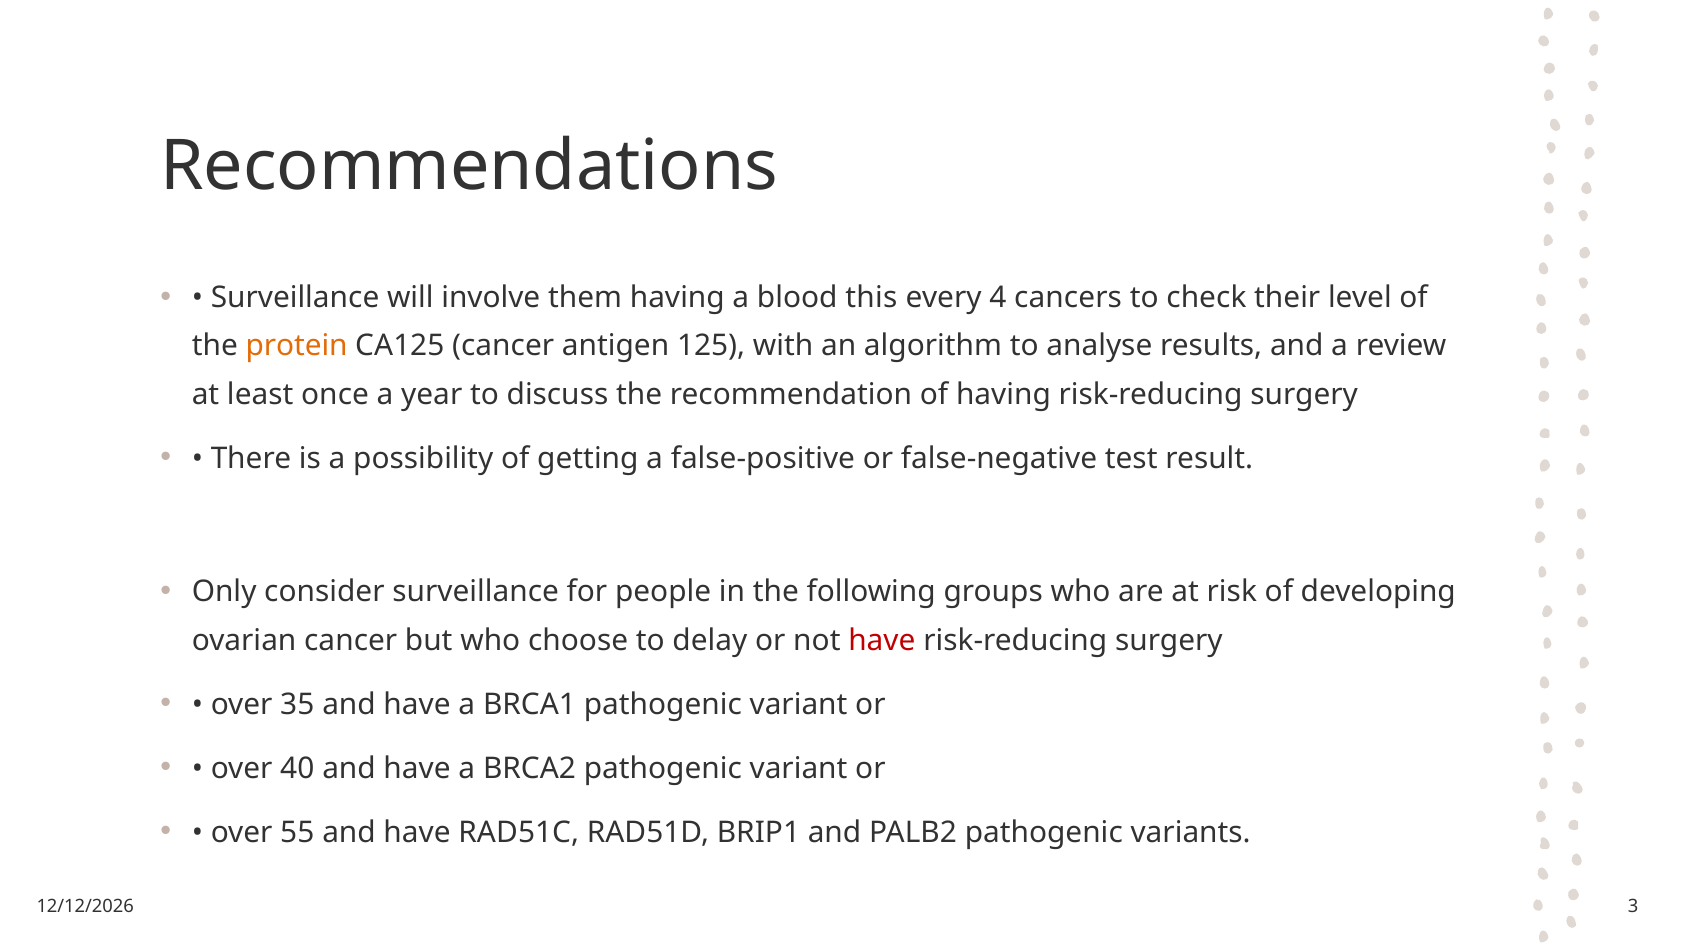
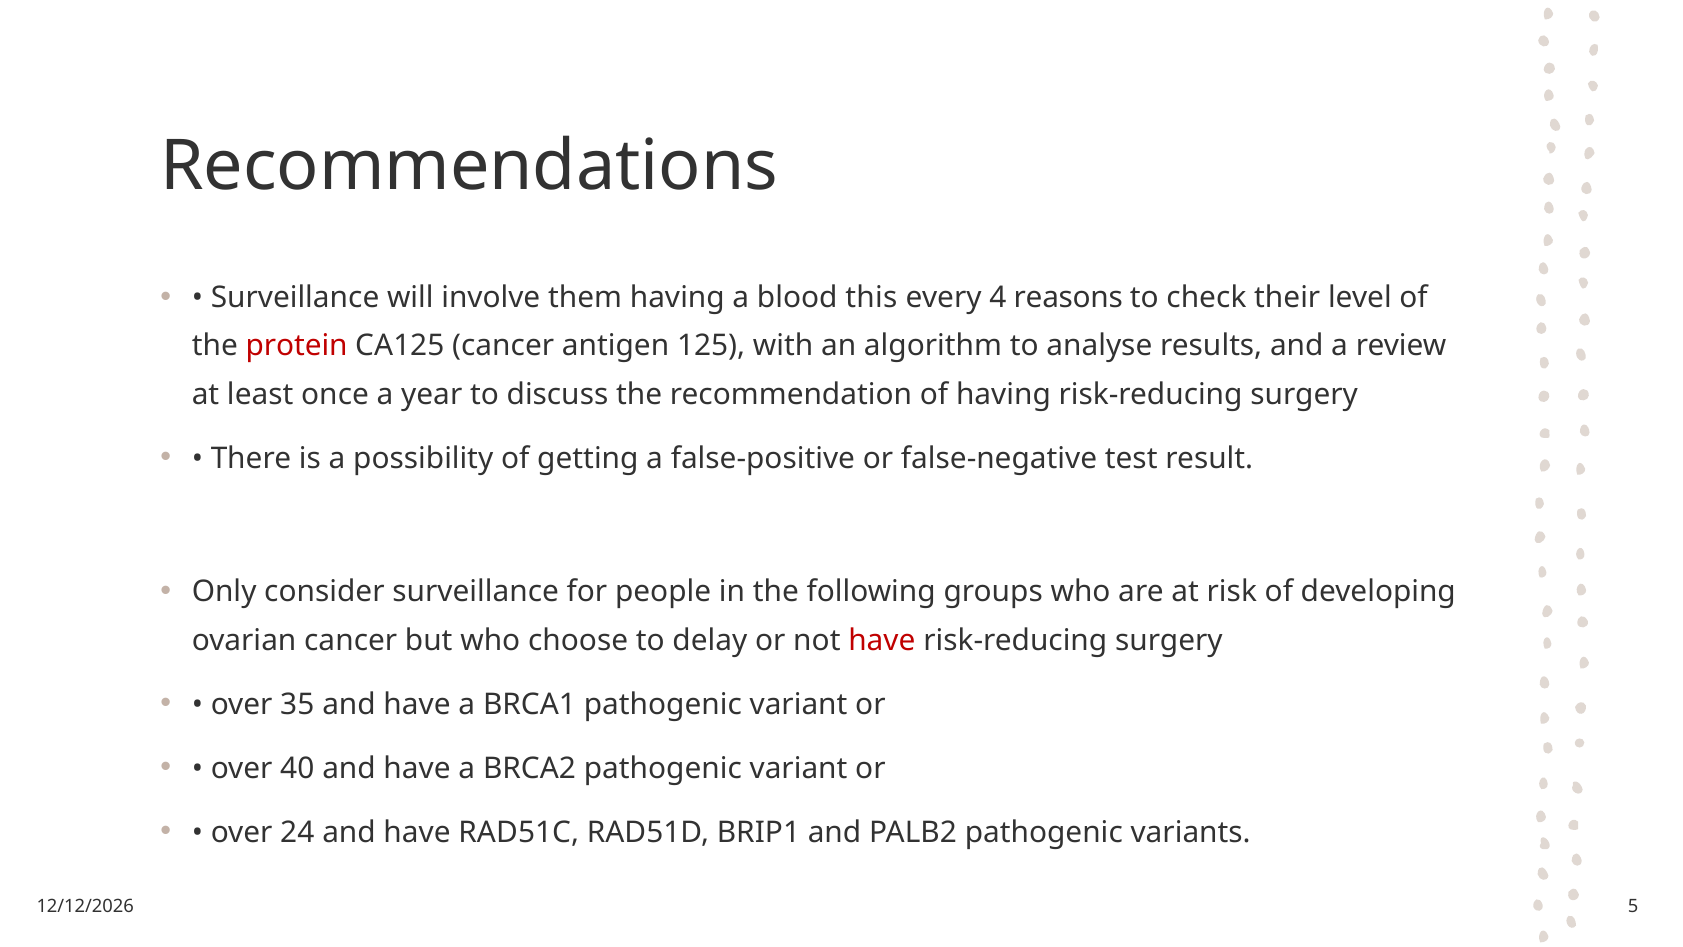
cancers: cancers -> reasons
protein colour: orange -> red
55: 55 -> 24
3: 3 -> 5
